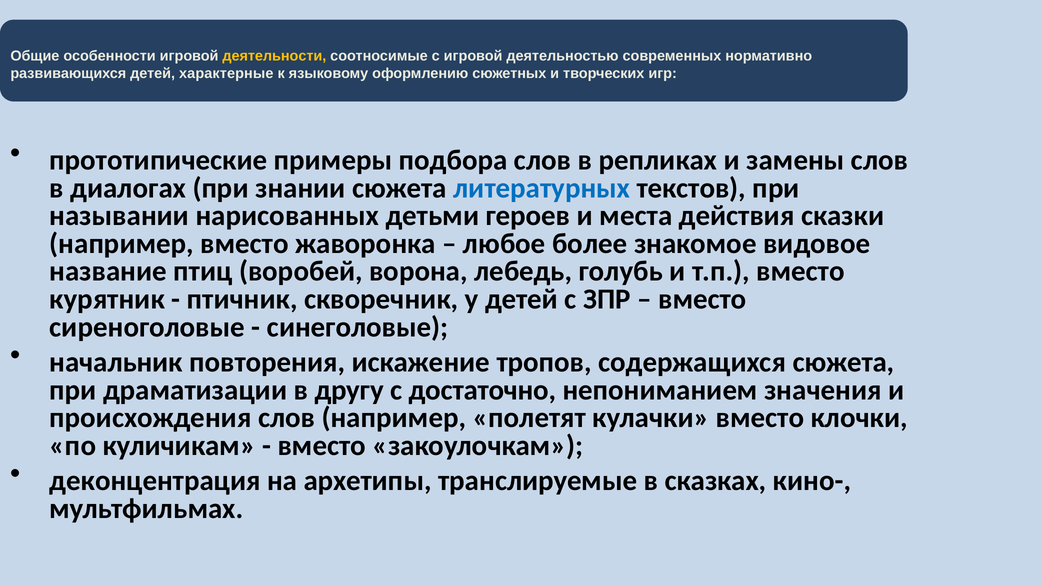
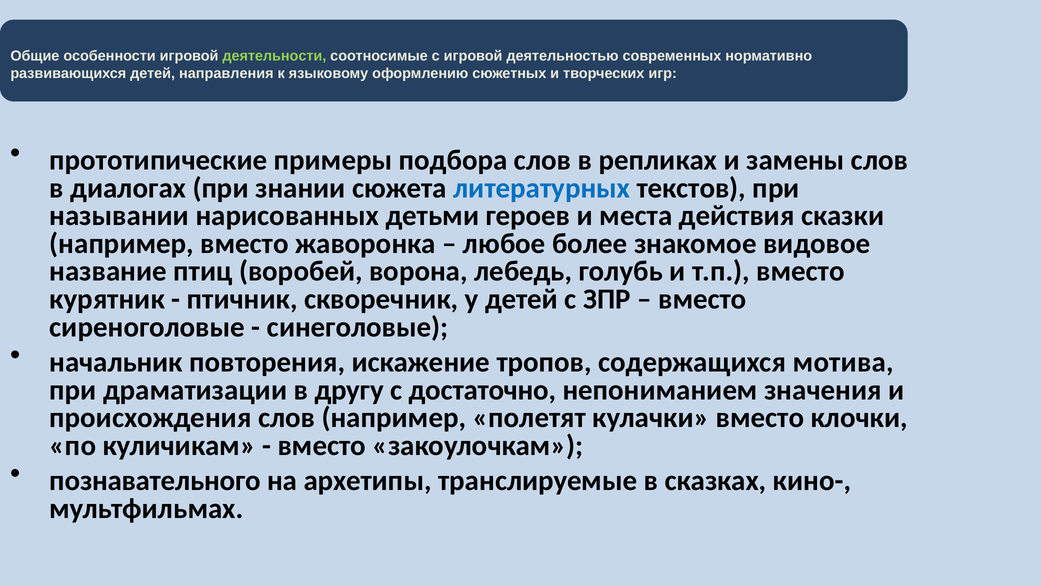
деятельности colour: yellow -> light green
характерные: характерные -> направления
содержащихся сюжета: сюжета -> мотива
деконцентрация: деконцентрация -> познавательного
